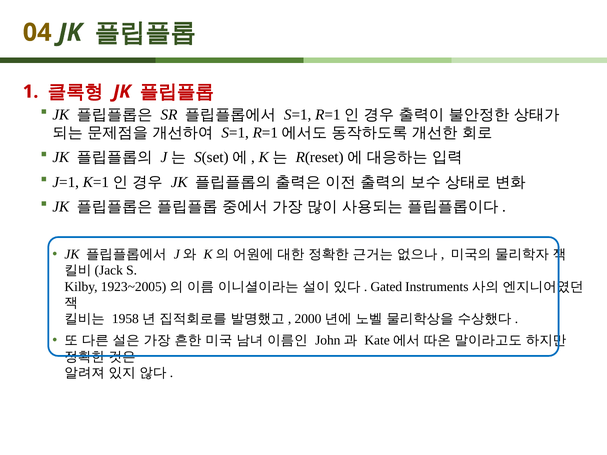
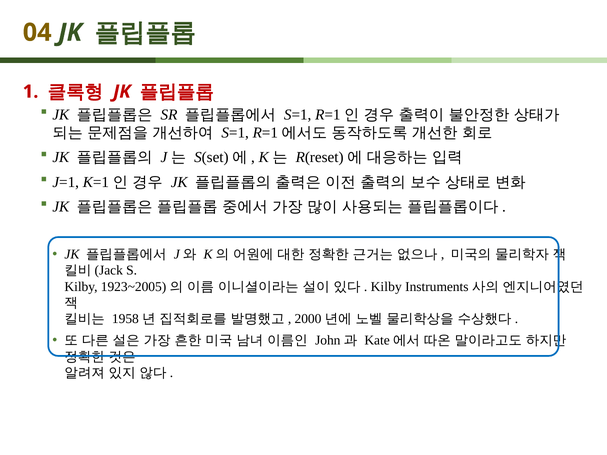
Gated at (386, 287): Gated -> Kilby
